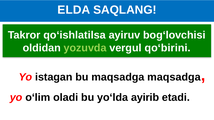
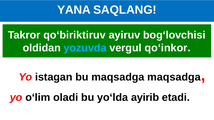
ELDA: ELDA -> YANA
qo‘ishlatilsa: qo‘ishlatilsa -> qo‘biriktiruv
yozuvda colour: light green -> light blue
qo‘birini: qo‘birini -> qo‘inkor
